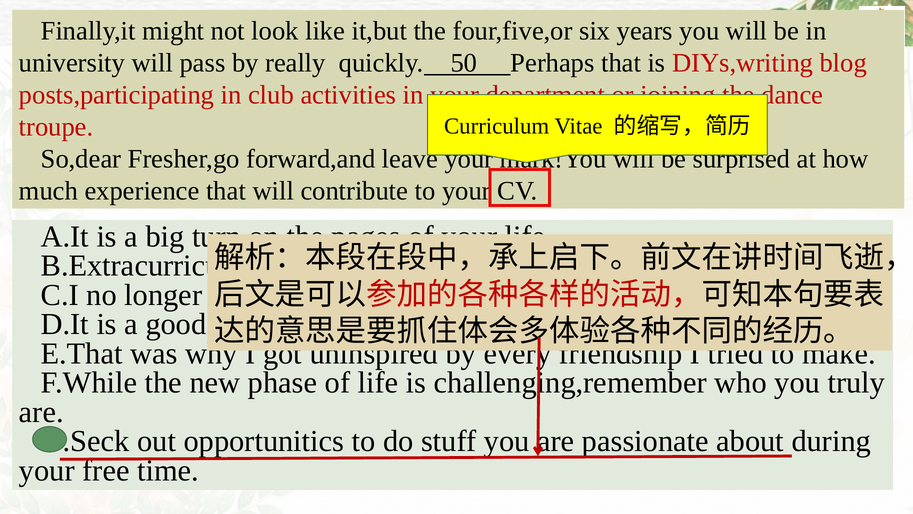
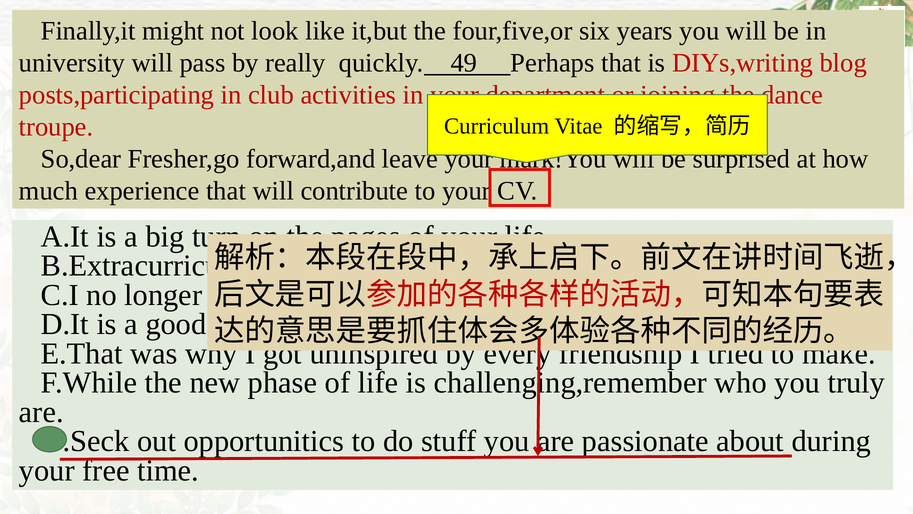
50: 50 -> 49
